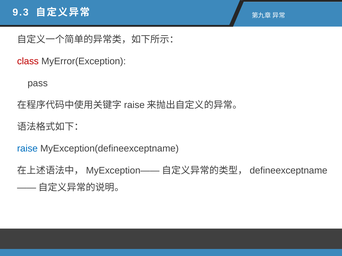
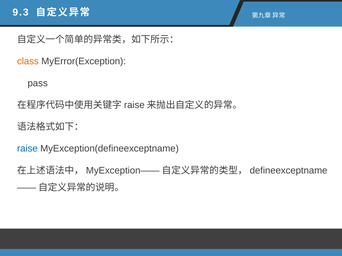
class colour: red -> orange
